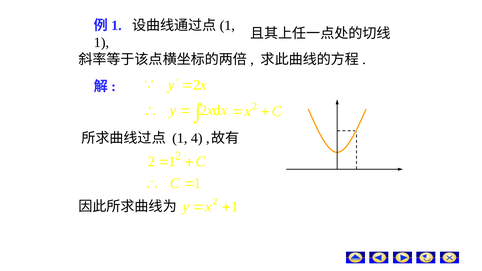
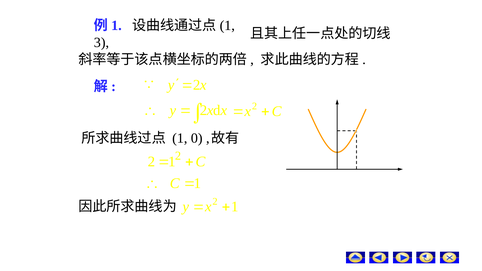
1 at (101, 43): 1 -> 3
4: 4 -> 0
